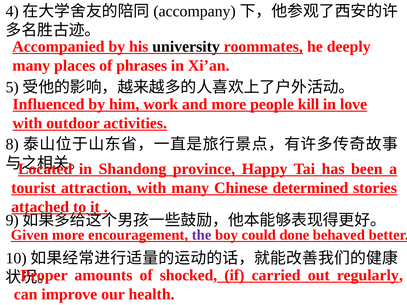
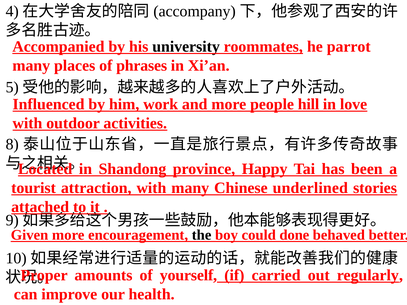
deeply: deeply -> parrot
kill: kill -> hill
determined: determined -> underlined
the colour: purple -> black
shocked: shocked -> yourself
